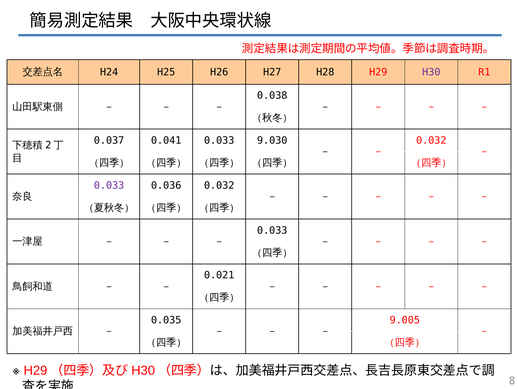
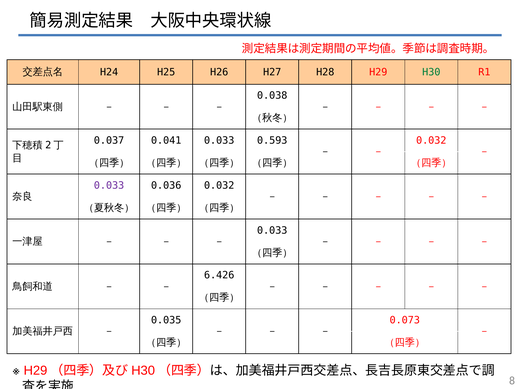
H30 colour: purple -> green
9.030: 9.030 -> 0.593
0.021: 0.021 -> 6.426
9.005: 9.005 -> 0.073
